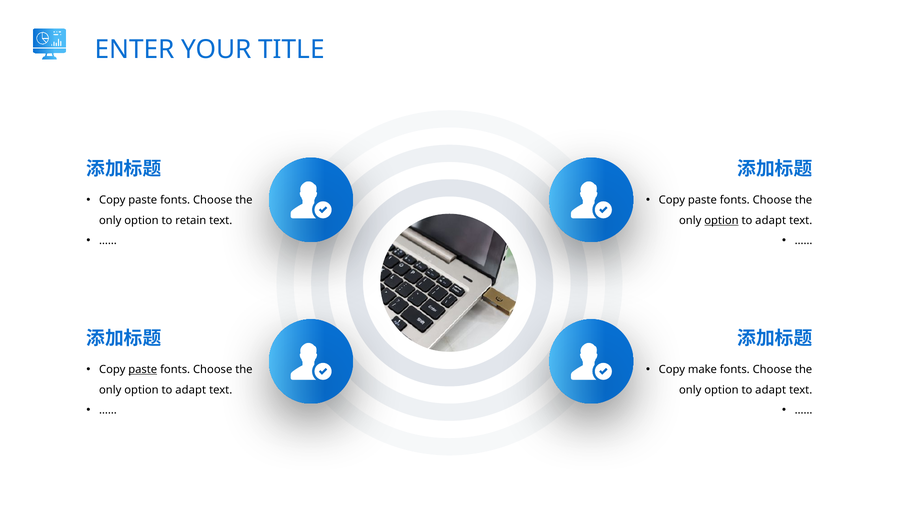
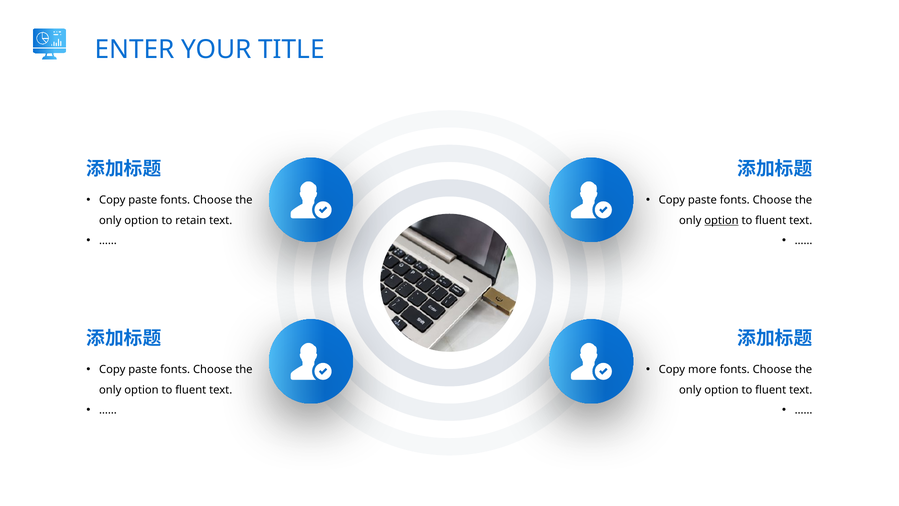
adapt at (771, 220): adapt -> fluent
paste at (143, 369) underline: present -> none
make: make -> more
adapt at (191, 390): adapt -> fluent
adapt at (771, 390): adapt -> fluent
